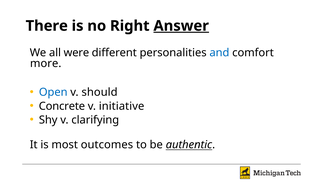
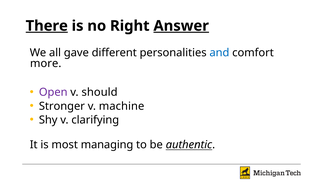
There underline: none -> present
were: were -> gave
Open colour: blue -> purple
Concrete: Concrete -> Stronger
initiative: initiative -> machine
outcomes: outcomes -> managing
